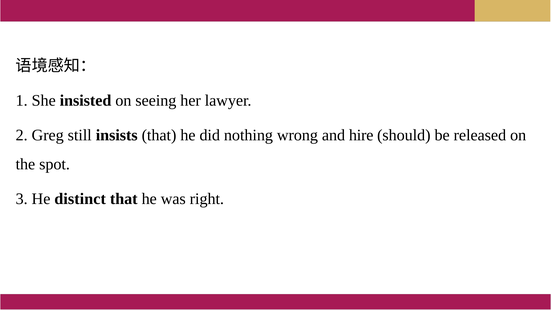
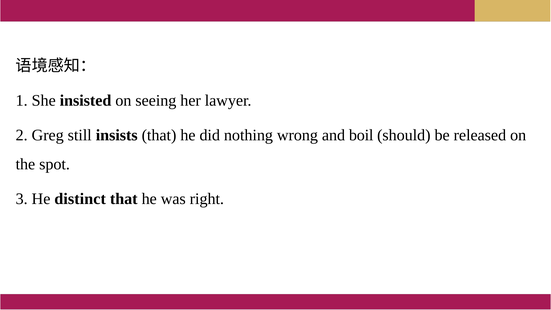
hire: hire -> boil
